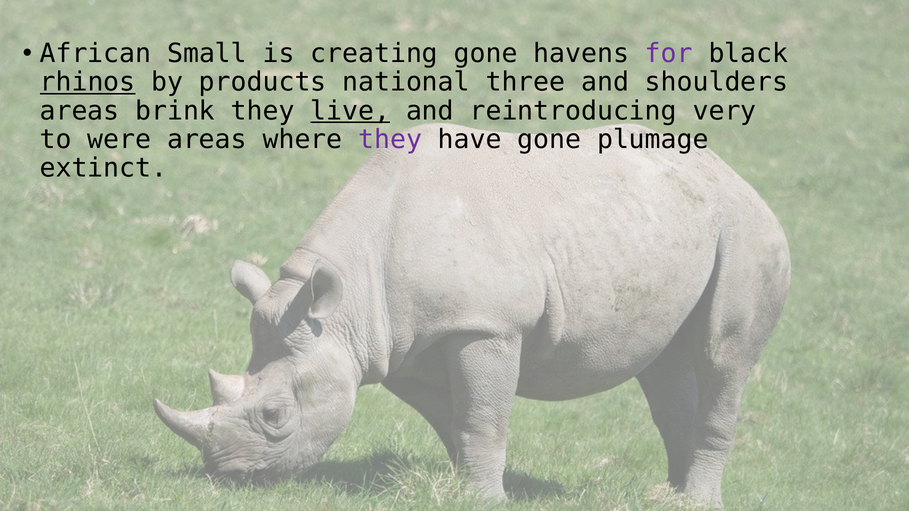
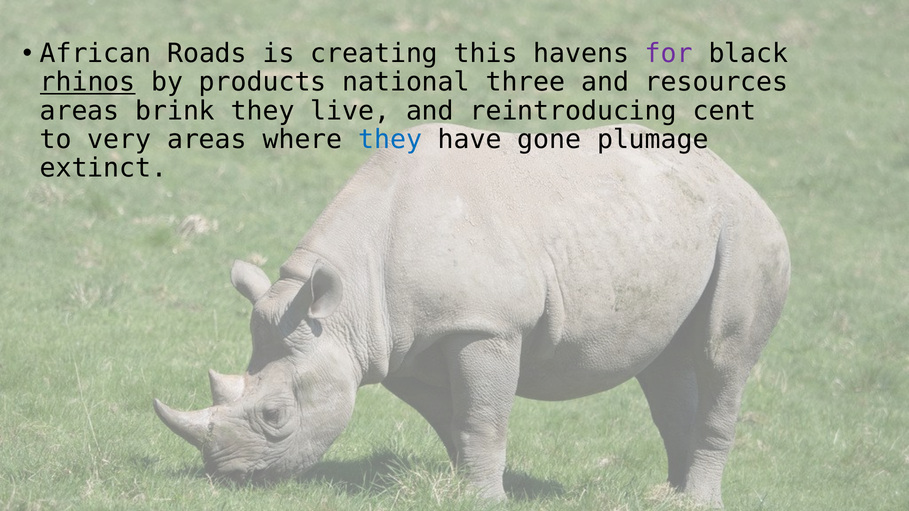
Small: Small -> Roads
creating gone: gone -> this
shoulders: shoulders -> resources
live underline: present -> none
very: very -> cent
were: were -> very
they at (390, 140) colour: purple -> blue
